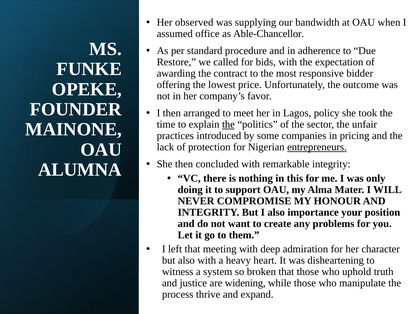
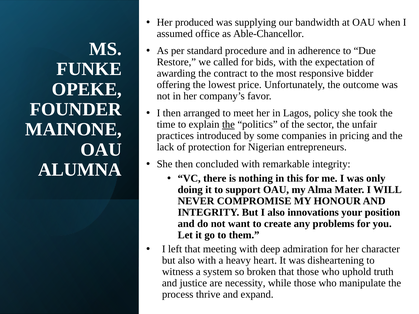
observed: observed -> produced
entrepreneurs underline: present -> none
importance: importance -> innovations
widening: widening -> necessity
